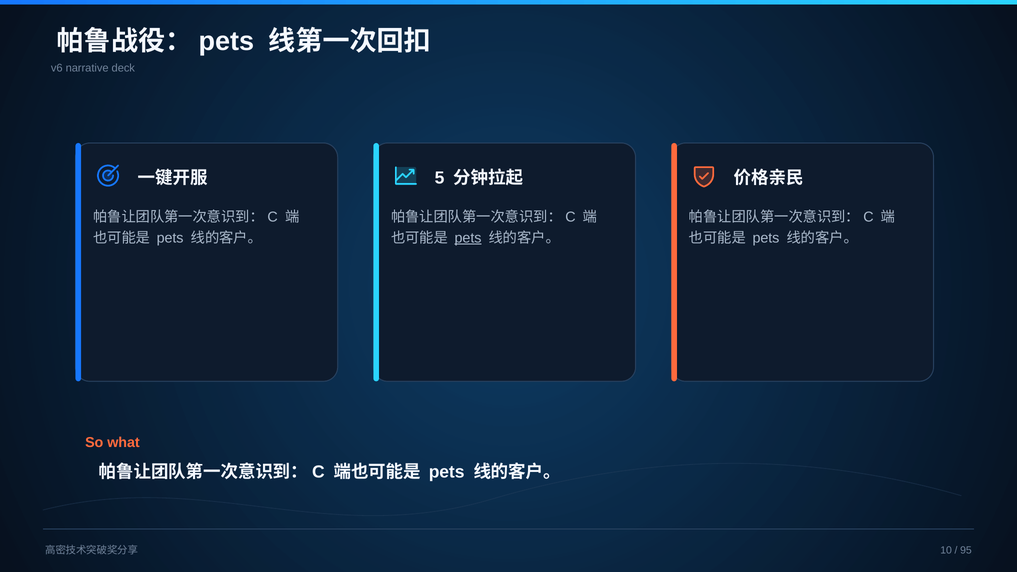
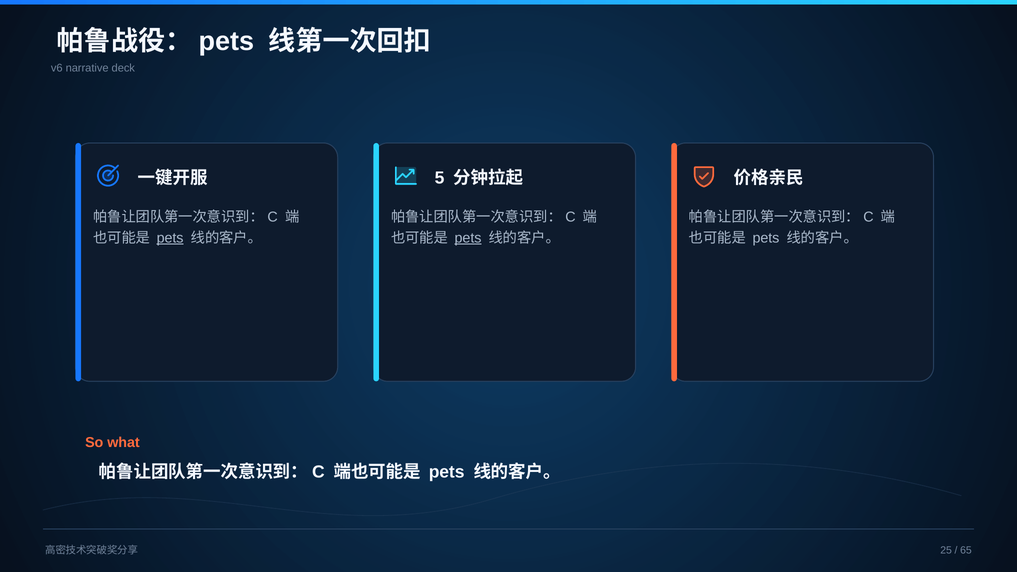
pets at (170, 238) underline: none -> present
10: 10 -> 25
95: 95 -> 65
